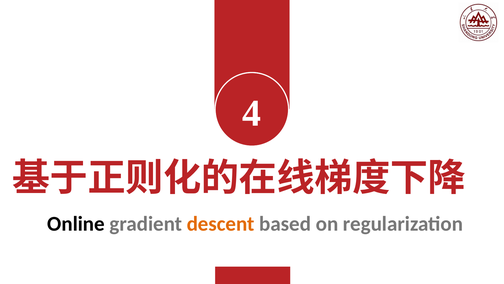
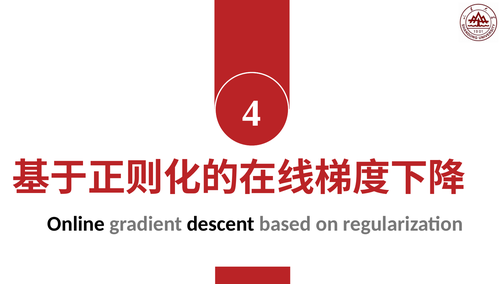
descent colour: orange -> black
